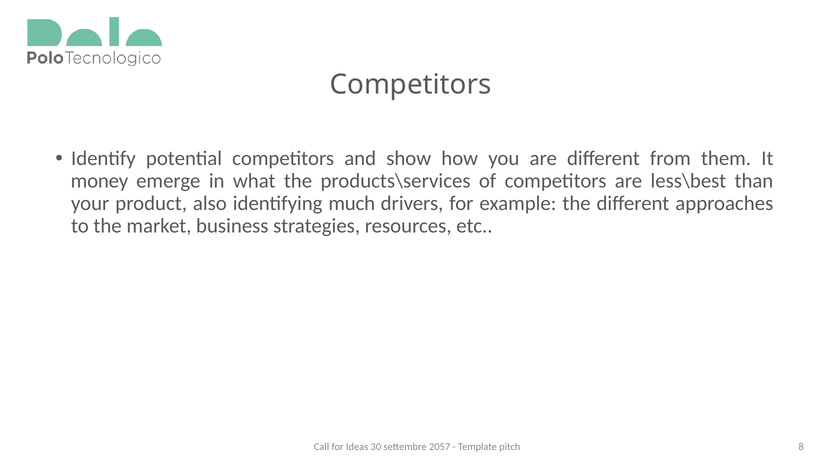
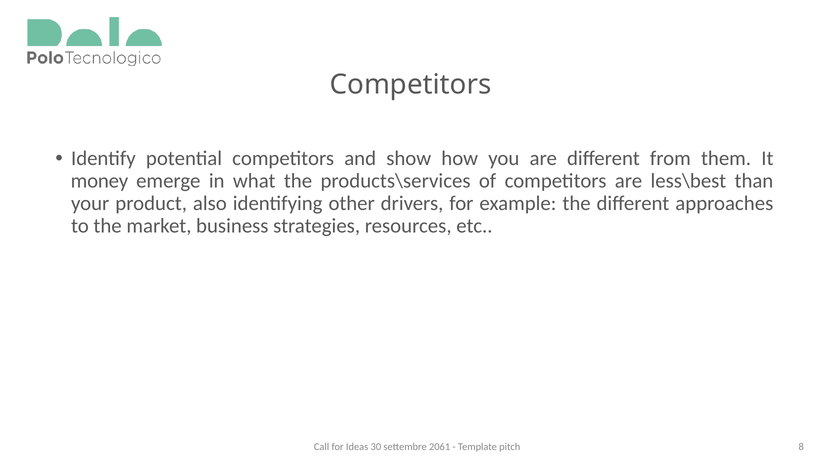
much: much -> other
2057: 2057 -> 2061
